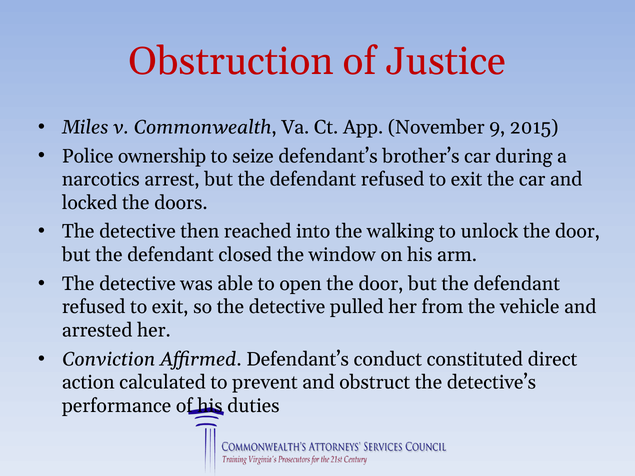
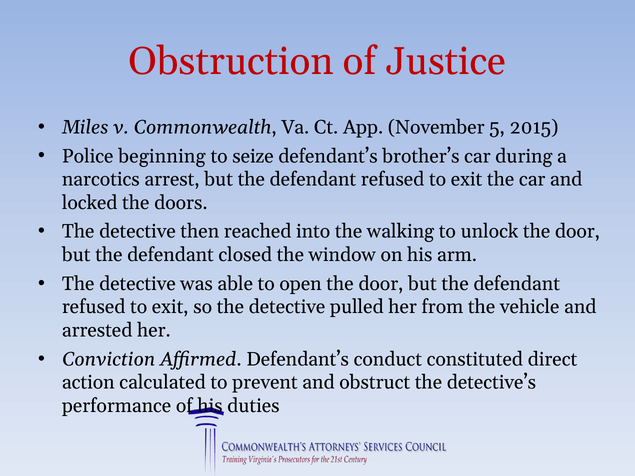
9: 9 -> 5
ownership: ownership -> beginning
